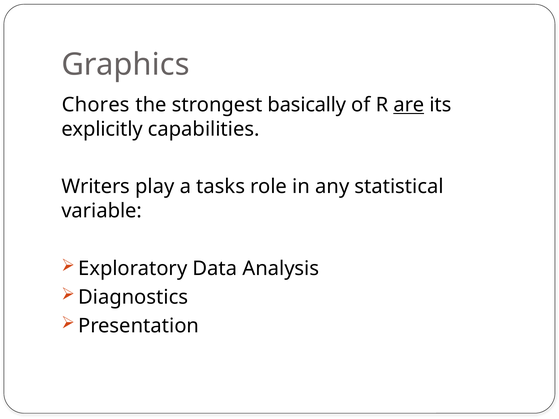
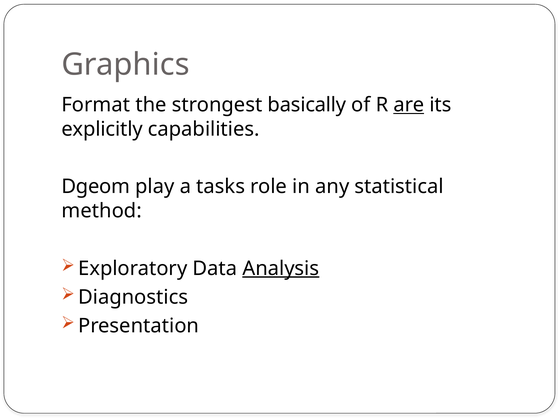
Chores: Chores -> Format
Writers: Writers -> Dgeom
variable: variable -> method
Analysis underline: none -> present
